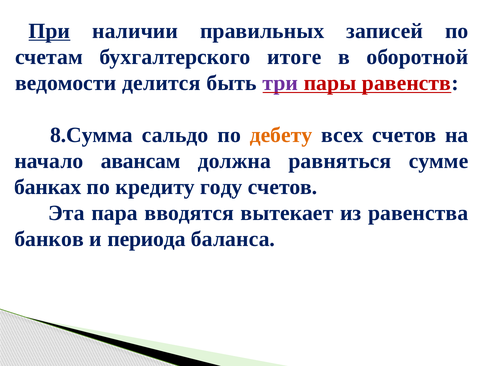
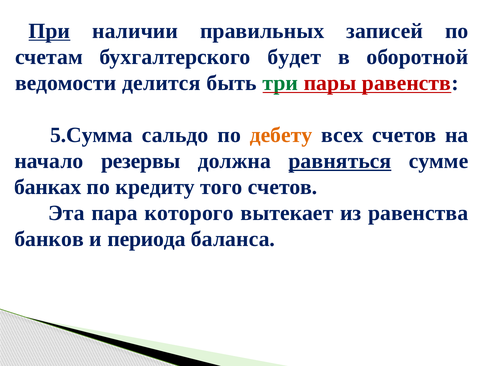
итоге: итоге -> будет
три colour: purple -> green
8.Сумма: 8.Сумма -> 5.Сумма
авансам: авансам -> резервы
равняться underline: none -> present
году: году -> того
вводятся: вводятся -> которого
